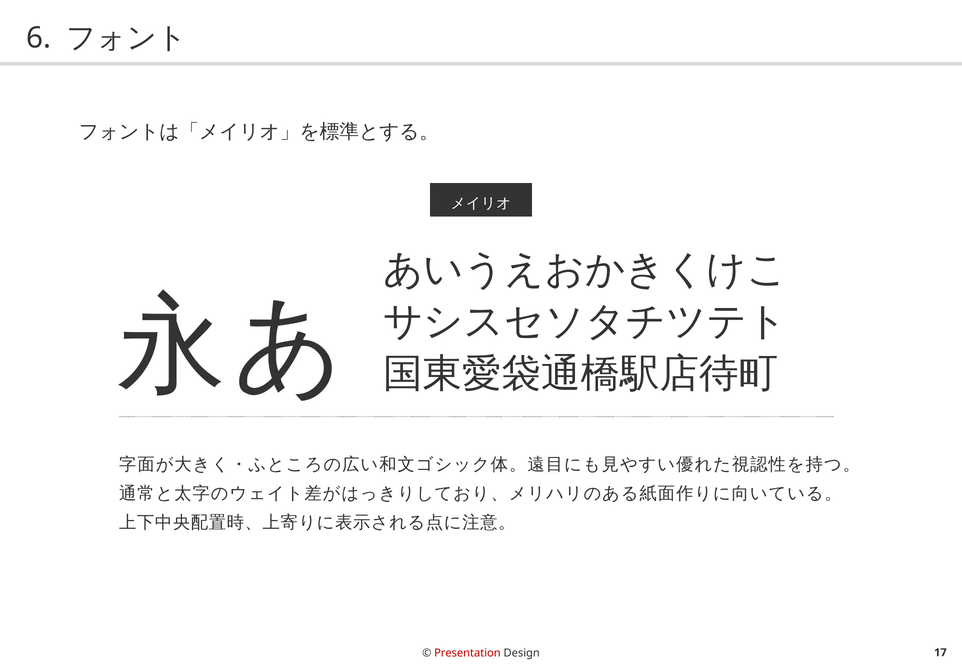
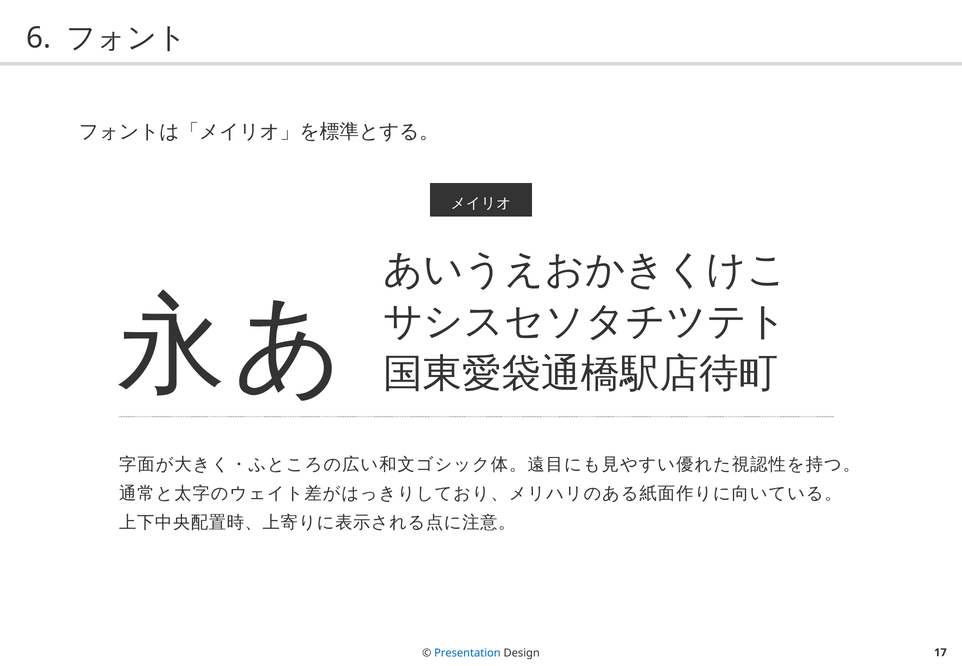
Presentation colour: red -> blue
